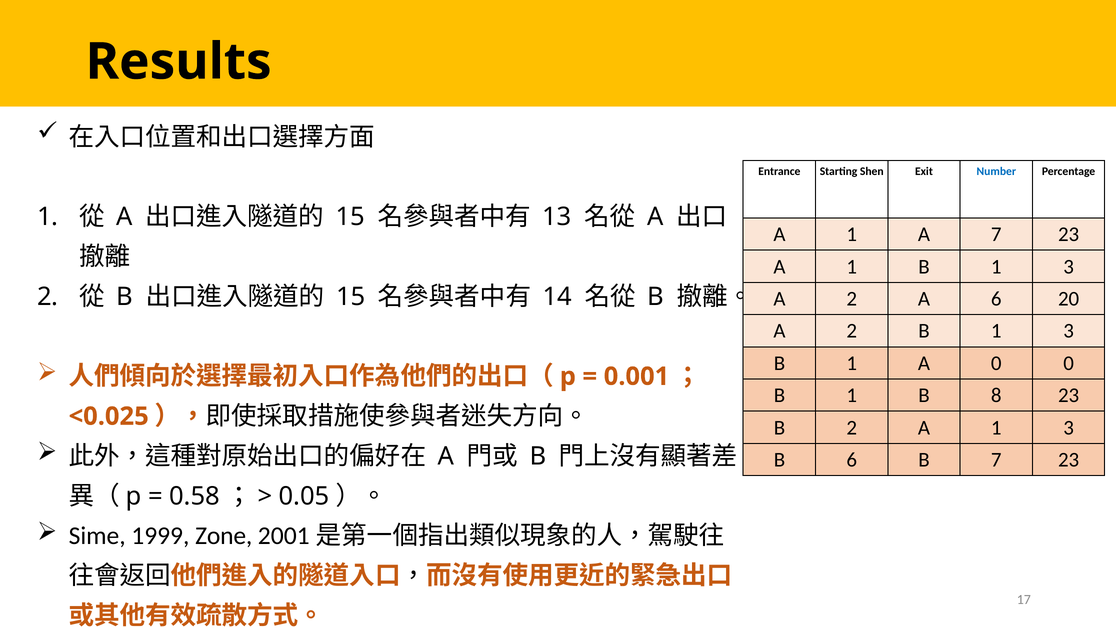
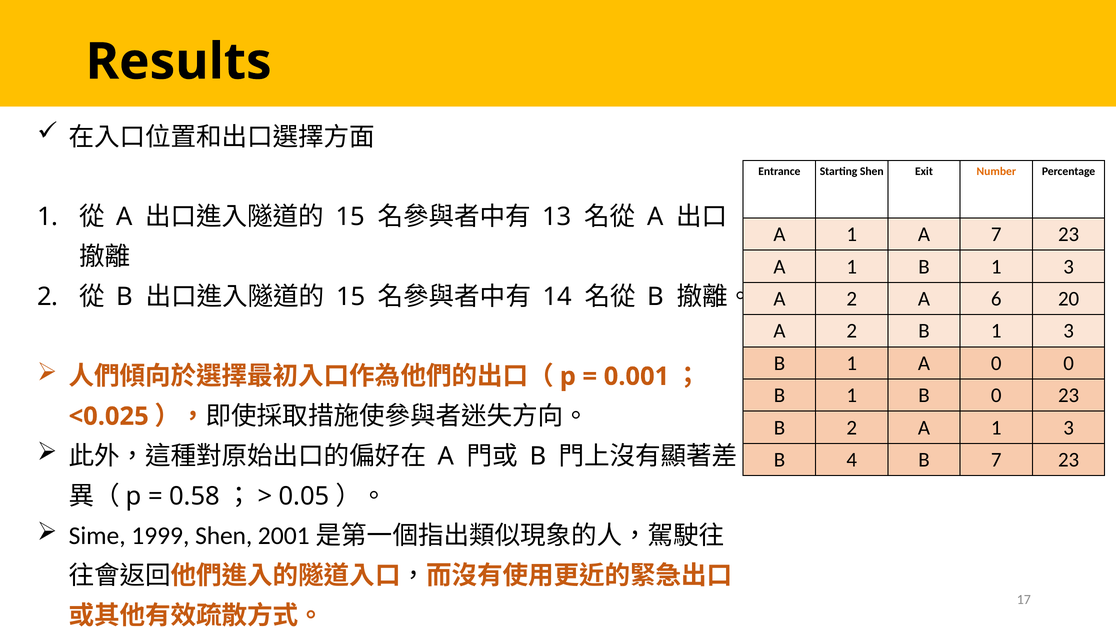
Number colour: blue -> orange
B 8: 8 -> 0
B 6: 6 -> 4
1999 Zone: Zone -> Shen
